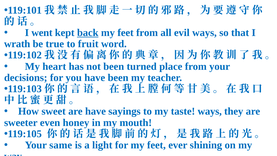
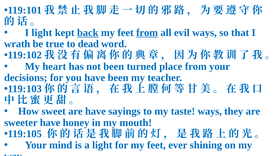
I went: went -> light
from at (147, 33) underline: none -> present
fruit: fruit -> dead
sweeter even: even -> have
same: same -> mind
